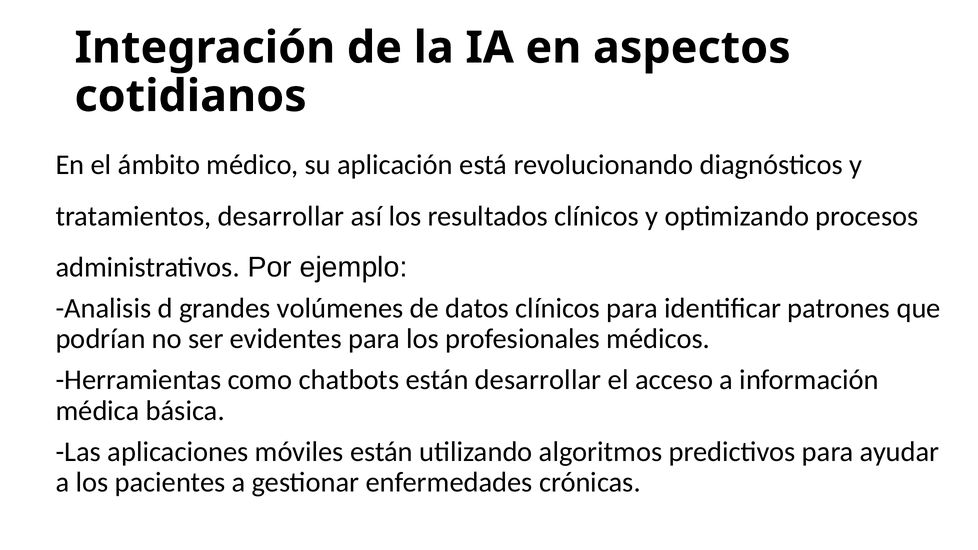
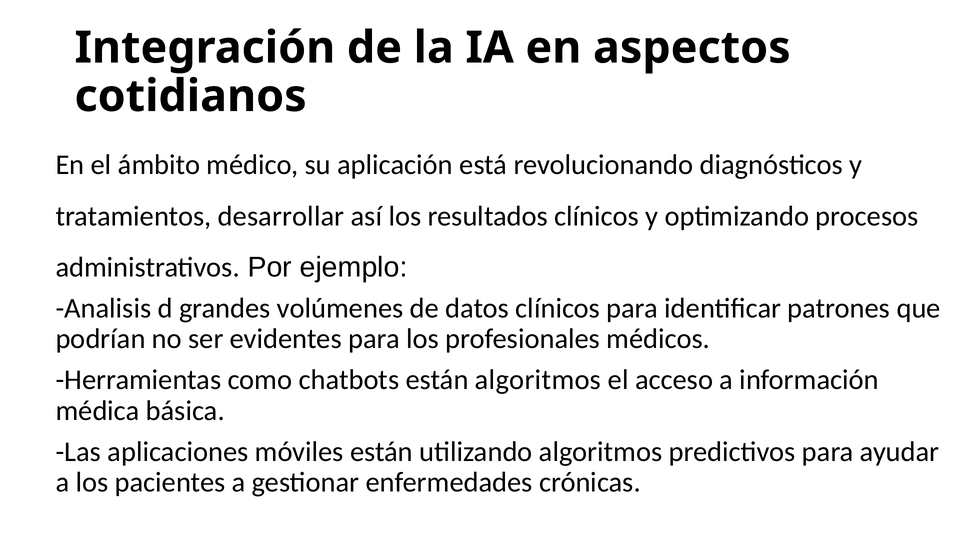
están desarrollar: desarrollar -> algoritmos
